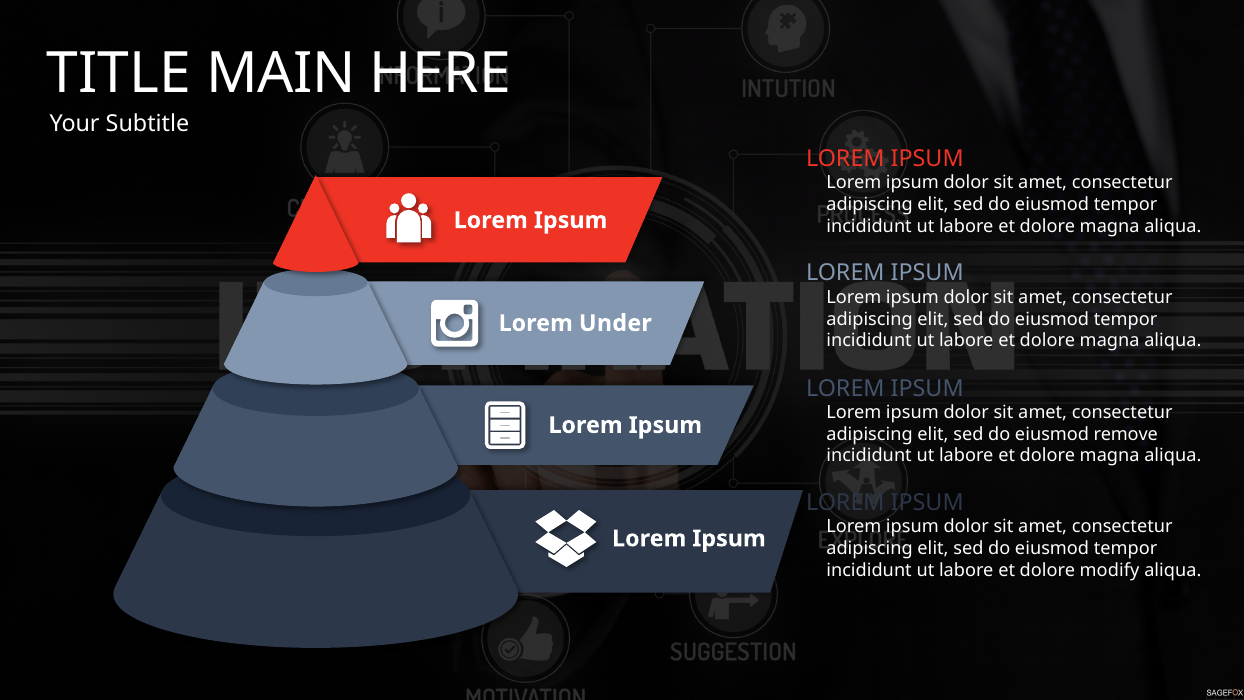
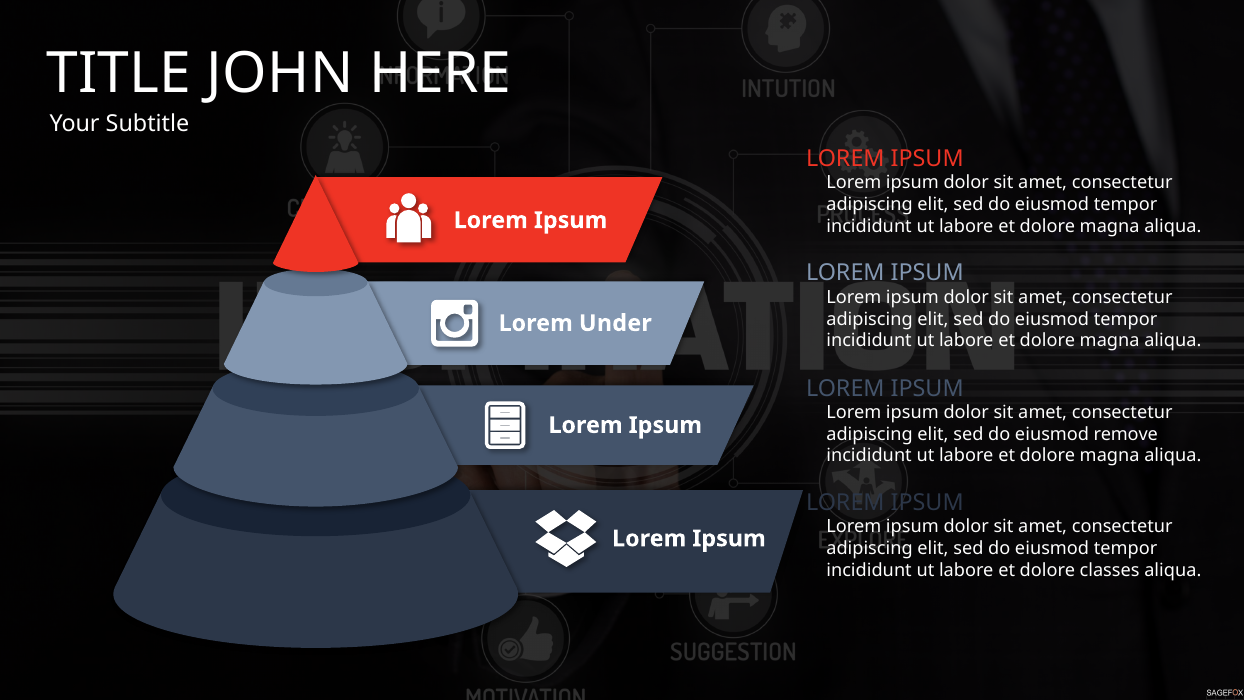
MAIN: MAIN -> JOHN
modify: modify -> classes
